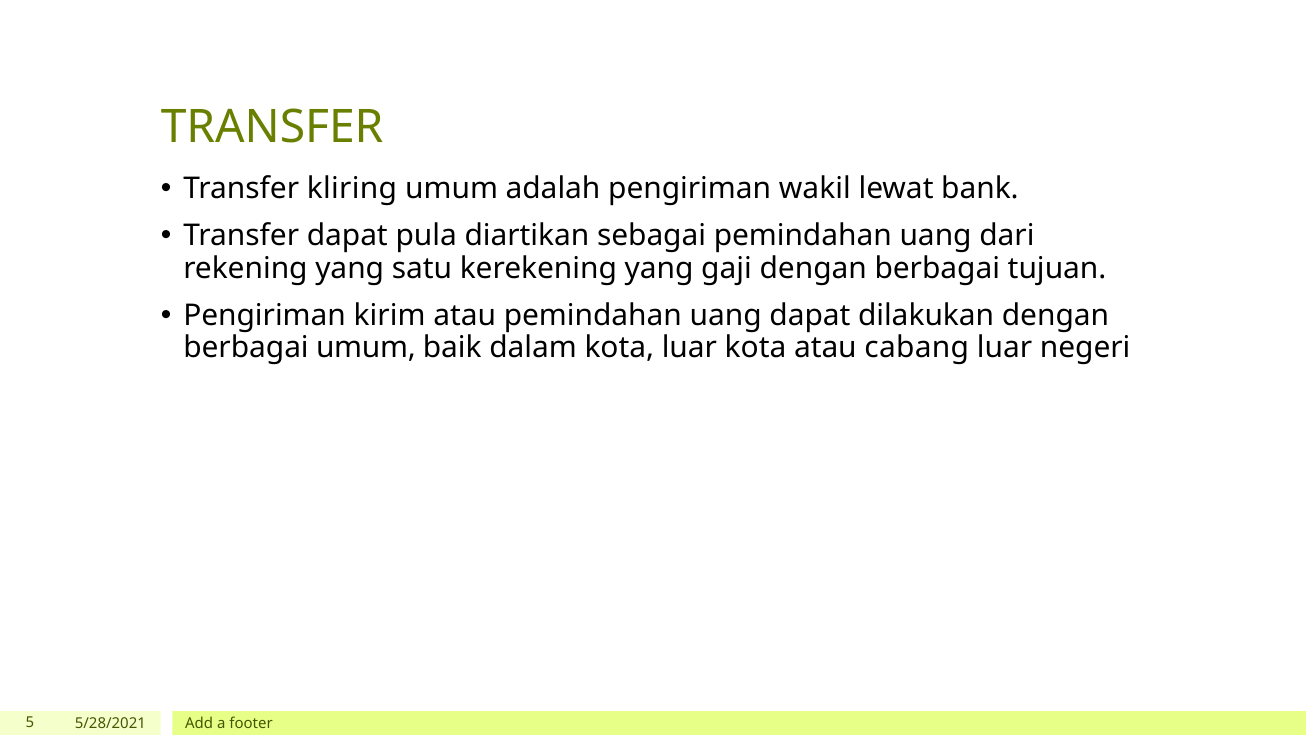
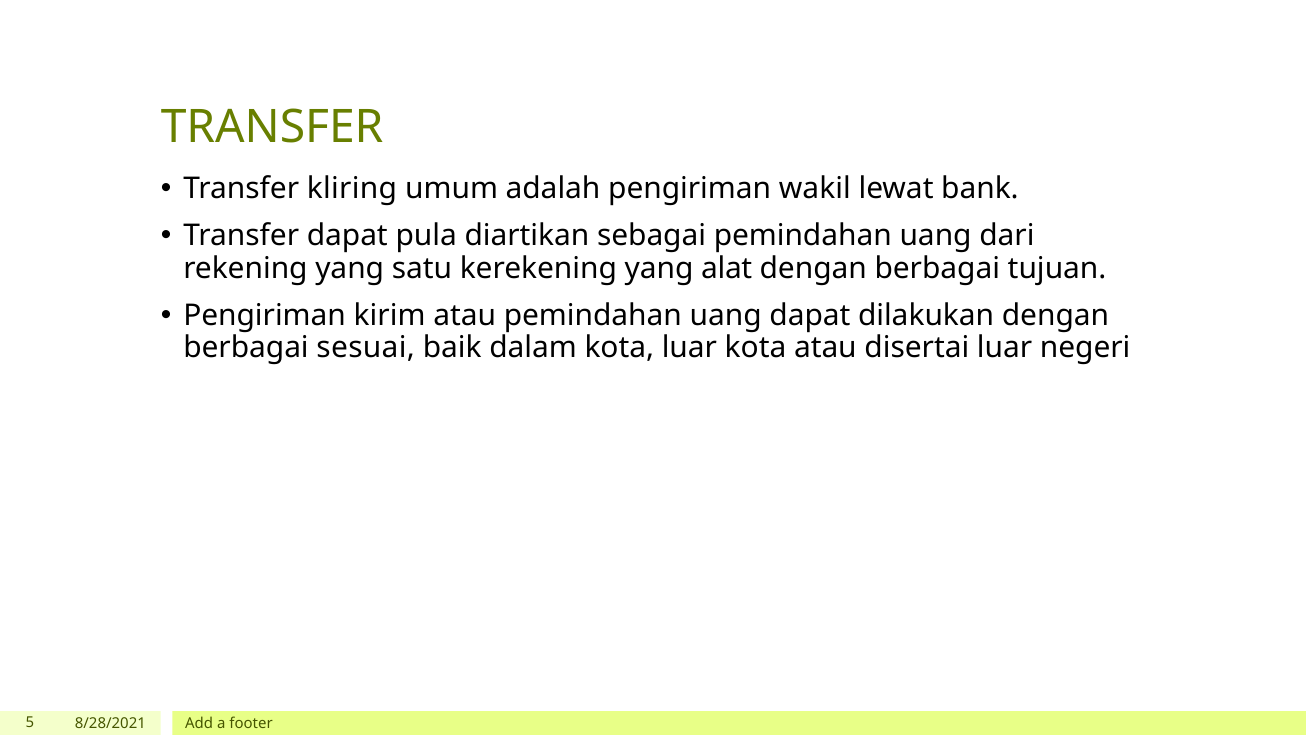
gaji: gaji -> alat
berbagai umum: umum -> sesuai
cabang: cabang -> disertai
5/28/2021: 5/28/2021 -> 8/28/2021
